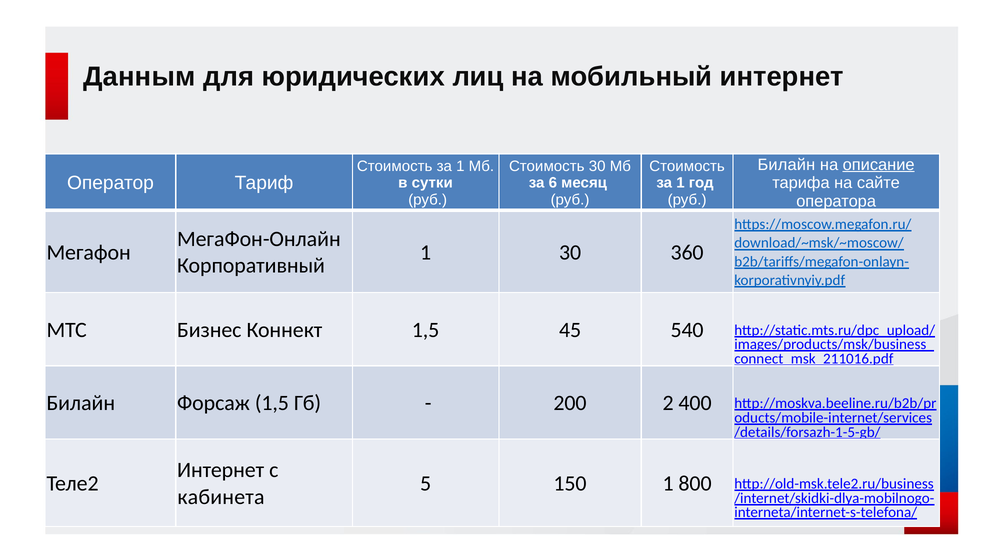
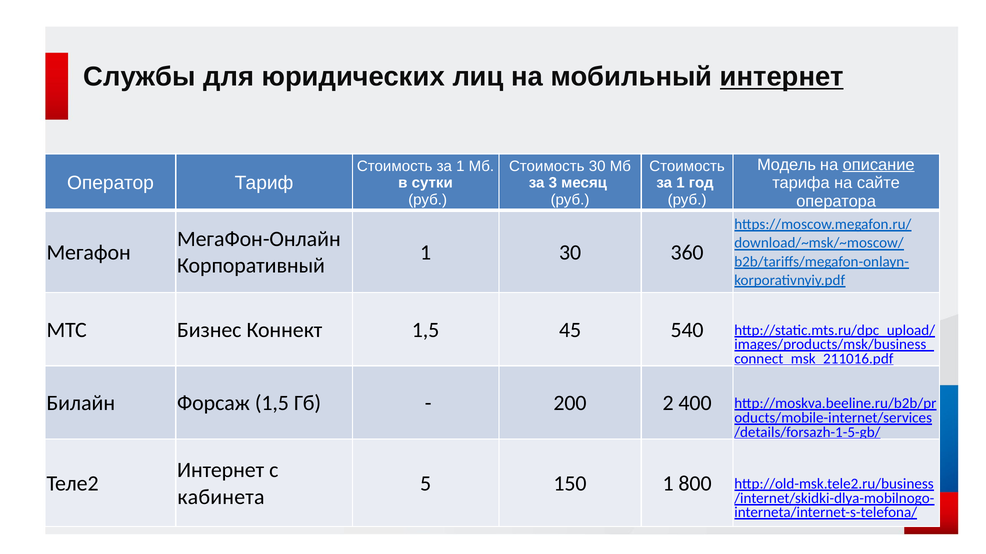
Данным: Данным -> Службы
интернет at (782, 77) underline: none -> present
Билайн: Билайн -> Модель
6: 6 -> 3
